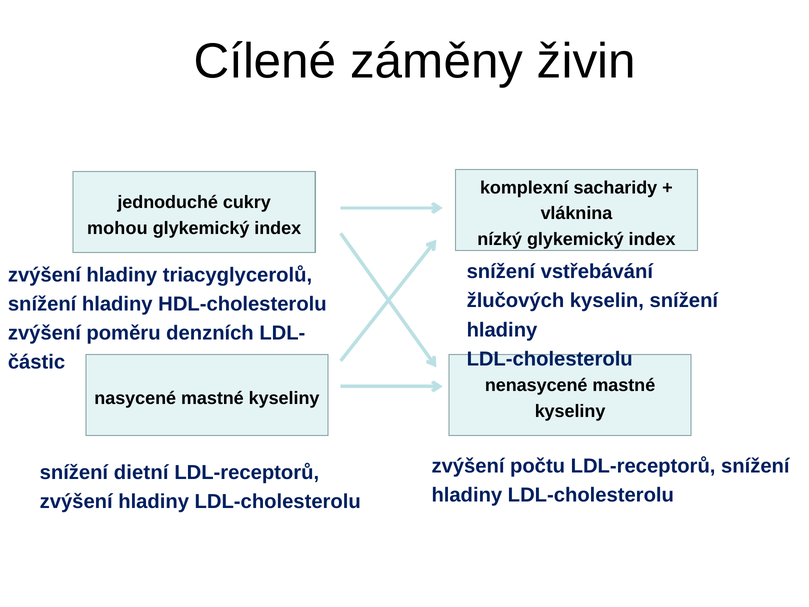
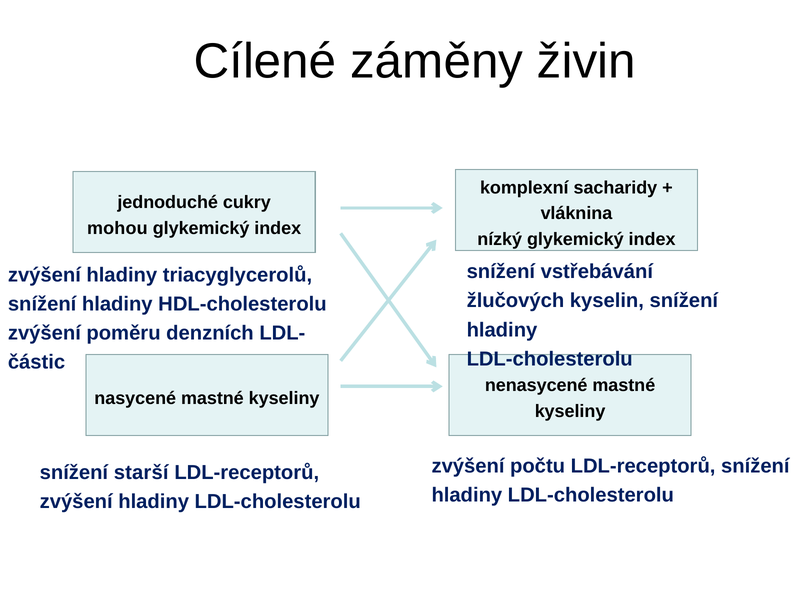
dietní: dietní -> starší
